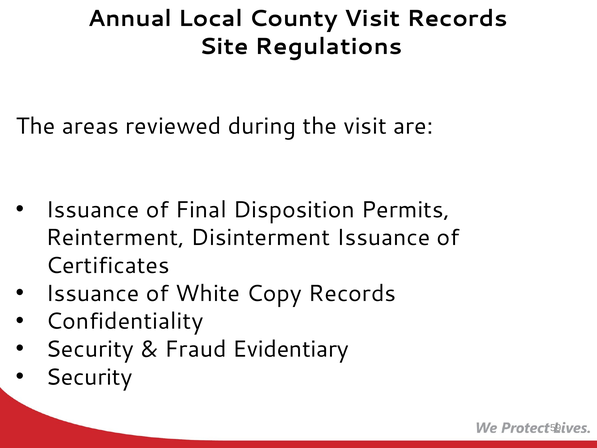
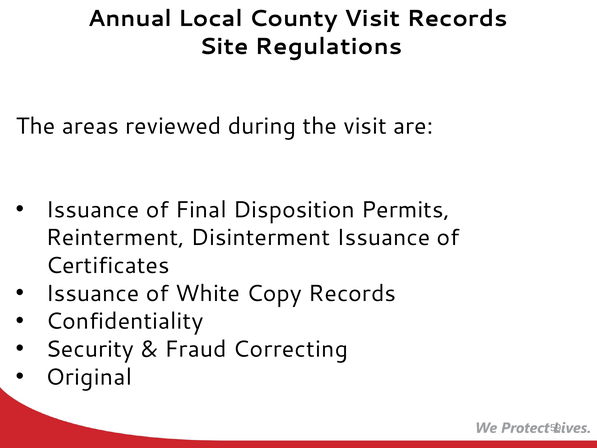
Evidentiary: Evidentiary -> Correcting
Security at (89, 377): Security -> Original
